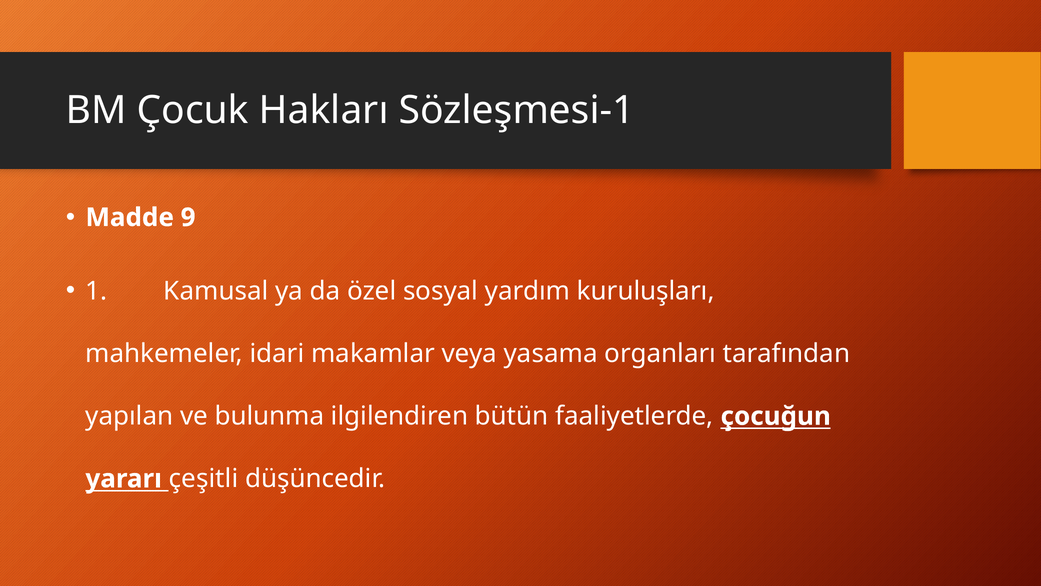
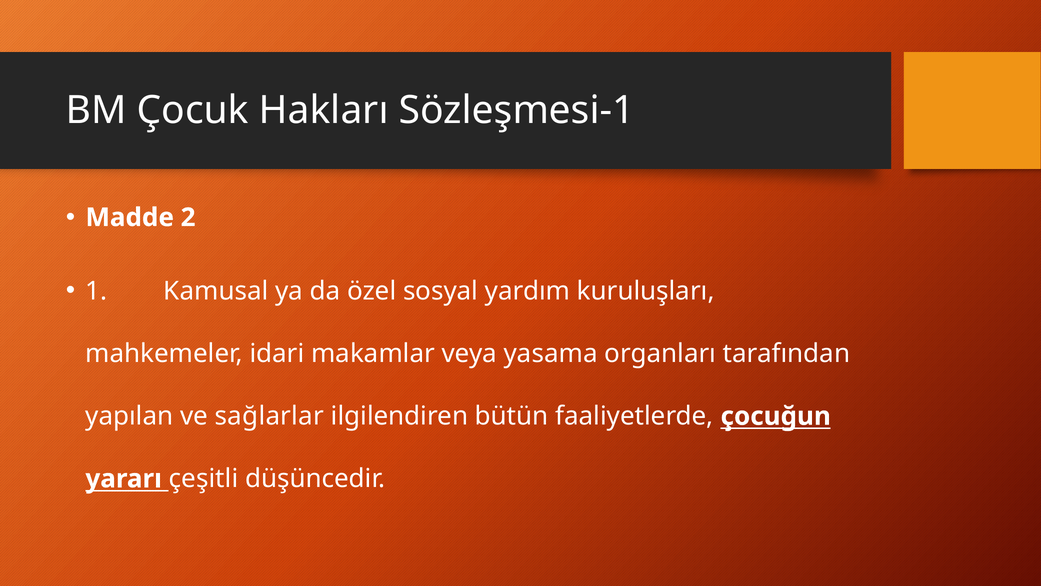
9: 9 -> 2
bulunma: bulunma -> sağlarlar
